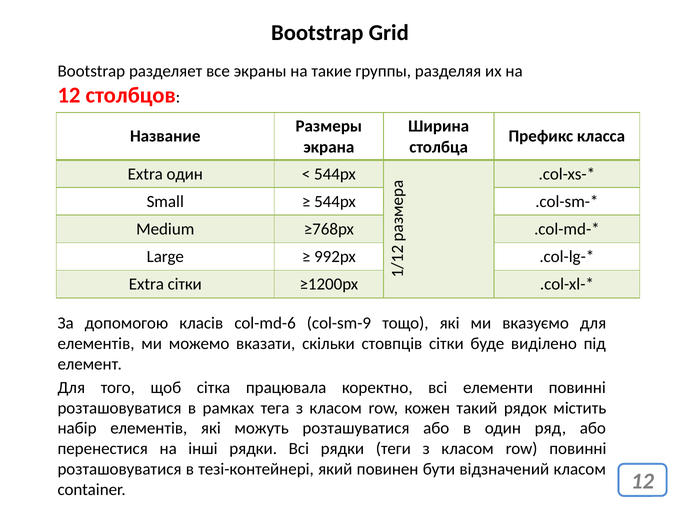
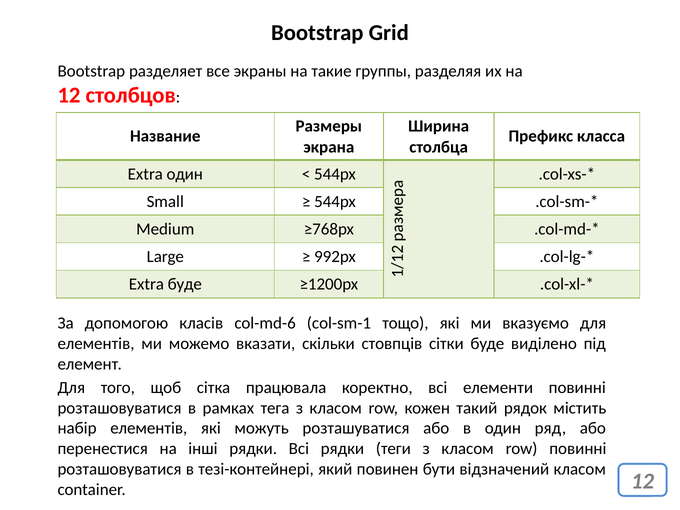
Extra сітки: сітки -> буде
col-sm-9: col-sm-9 -> col-sm-1
